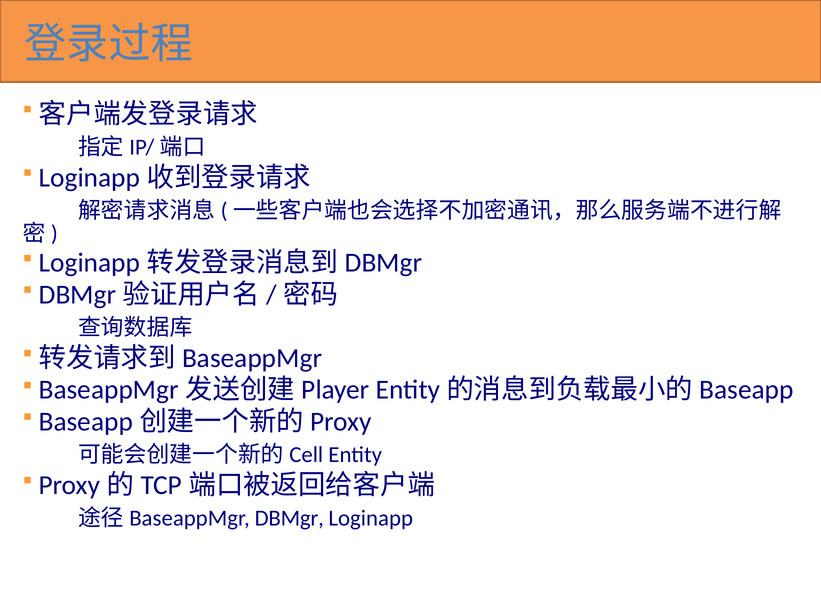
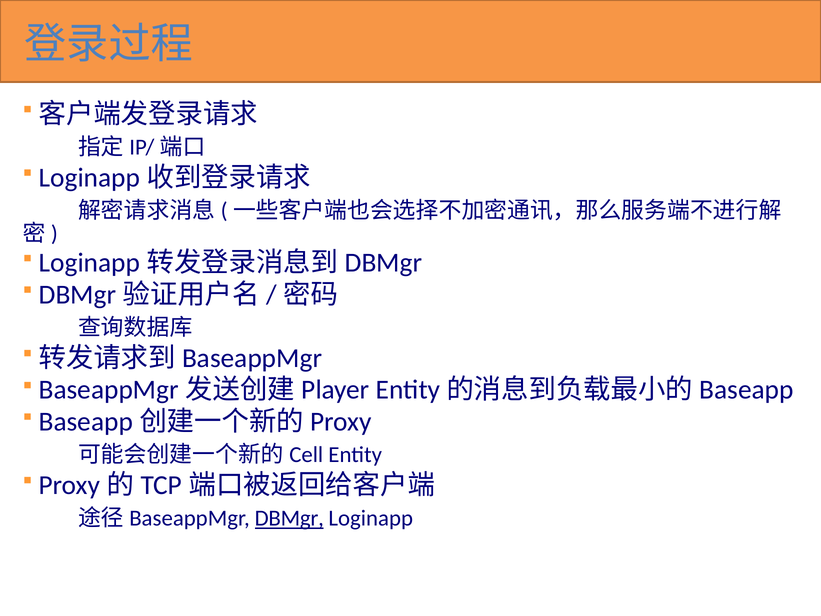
DBMgr underline: none -> present
